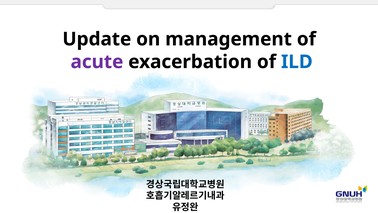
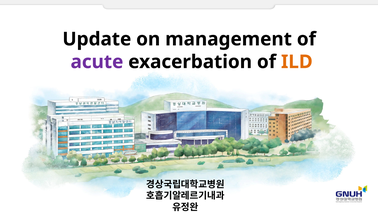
ILD colour: blue -> orange
